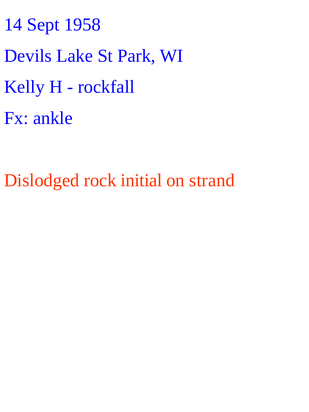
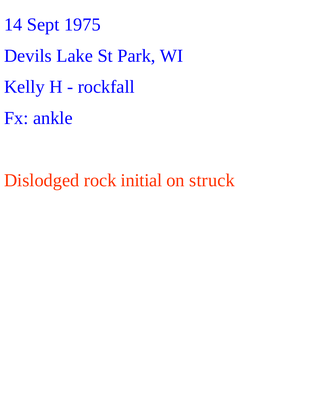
1958: 1958 -> 1975
strand: strand -> struck
